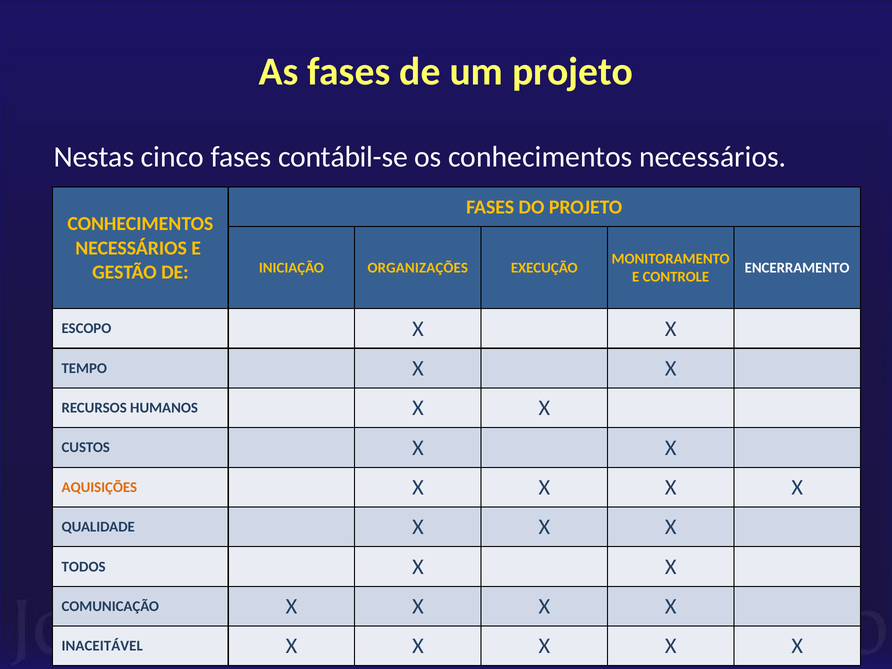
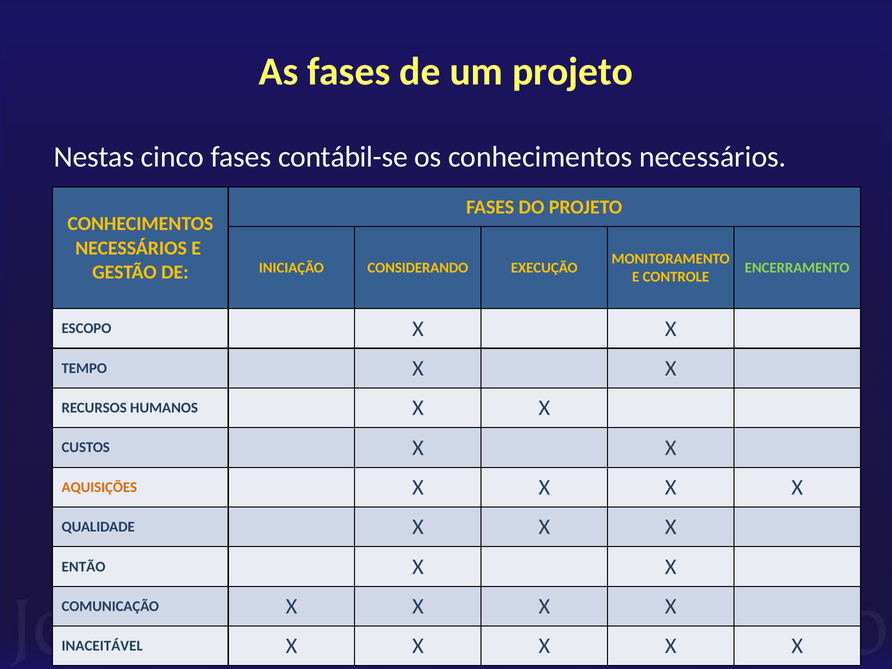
ORGANIZAÇÕES: ORGANIZAÇÕES -> CONSIDERANDO
ENCERRAMENTO colour: white -> light green
TODOS: TODOS -> ENTÃO
